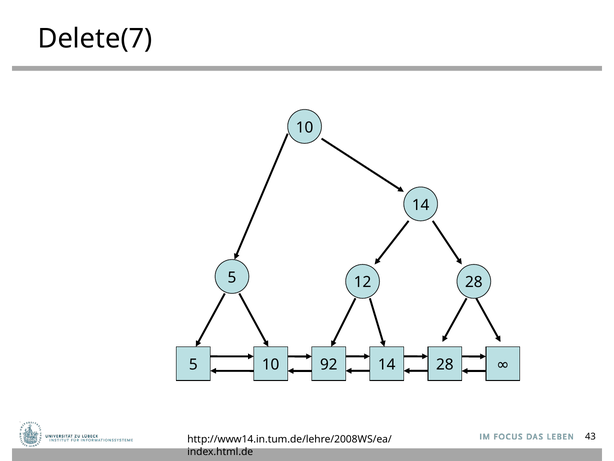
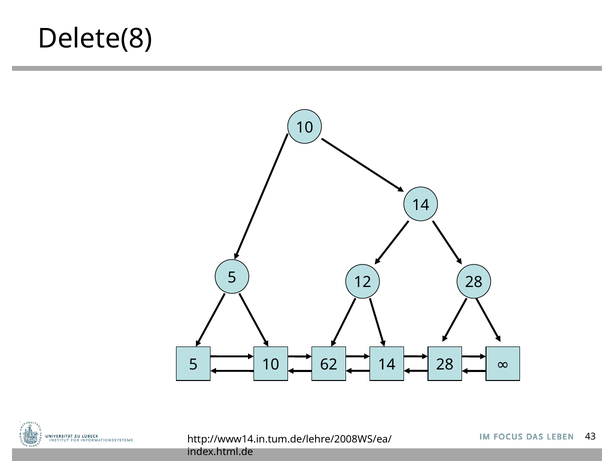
Delete(7: Delete(7 -> Delete(8
92: 92 -> 62
